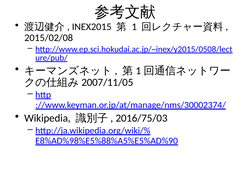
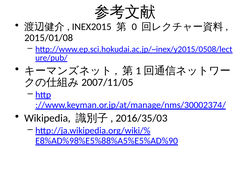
1: 1 -> 0
2015/02/08: 2015/02/08 -> 2015/01/08
2016/75/03: 2016/75/03 -> 2016/35/03
